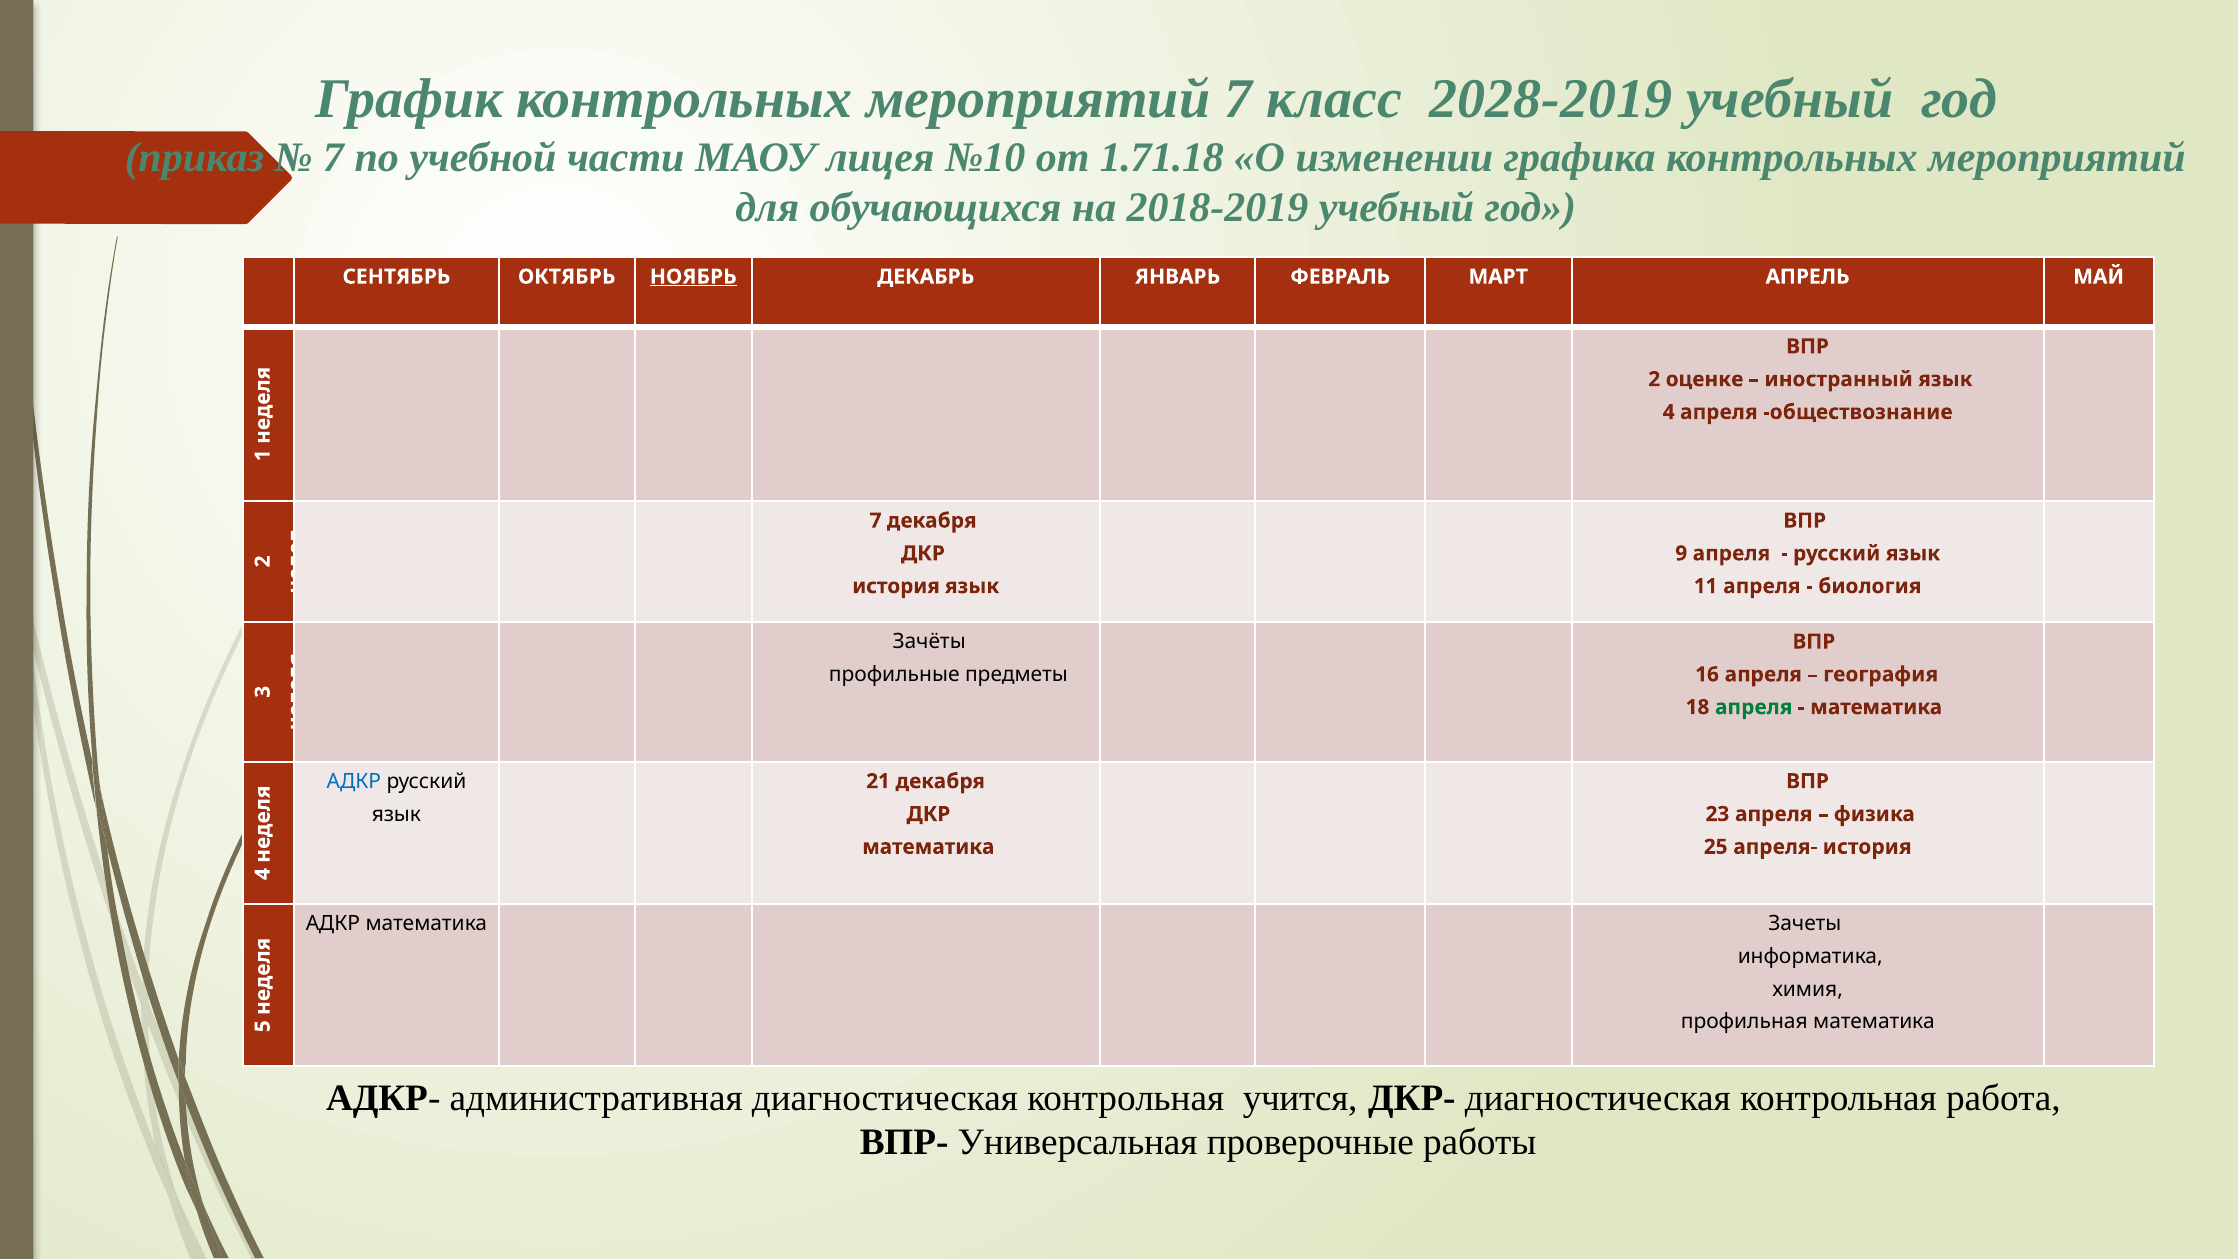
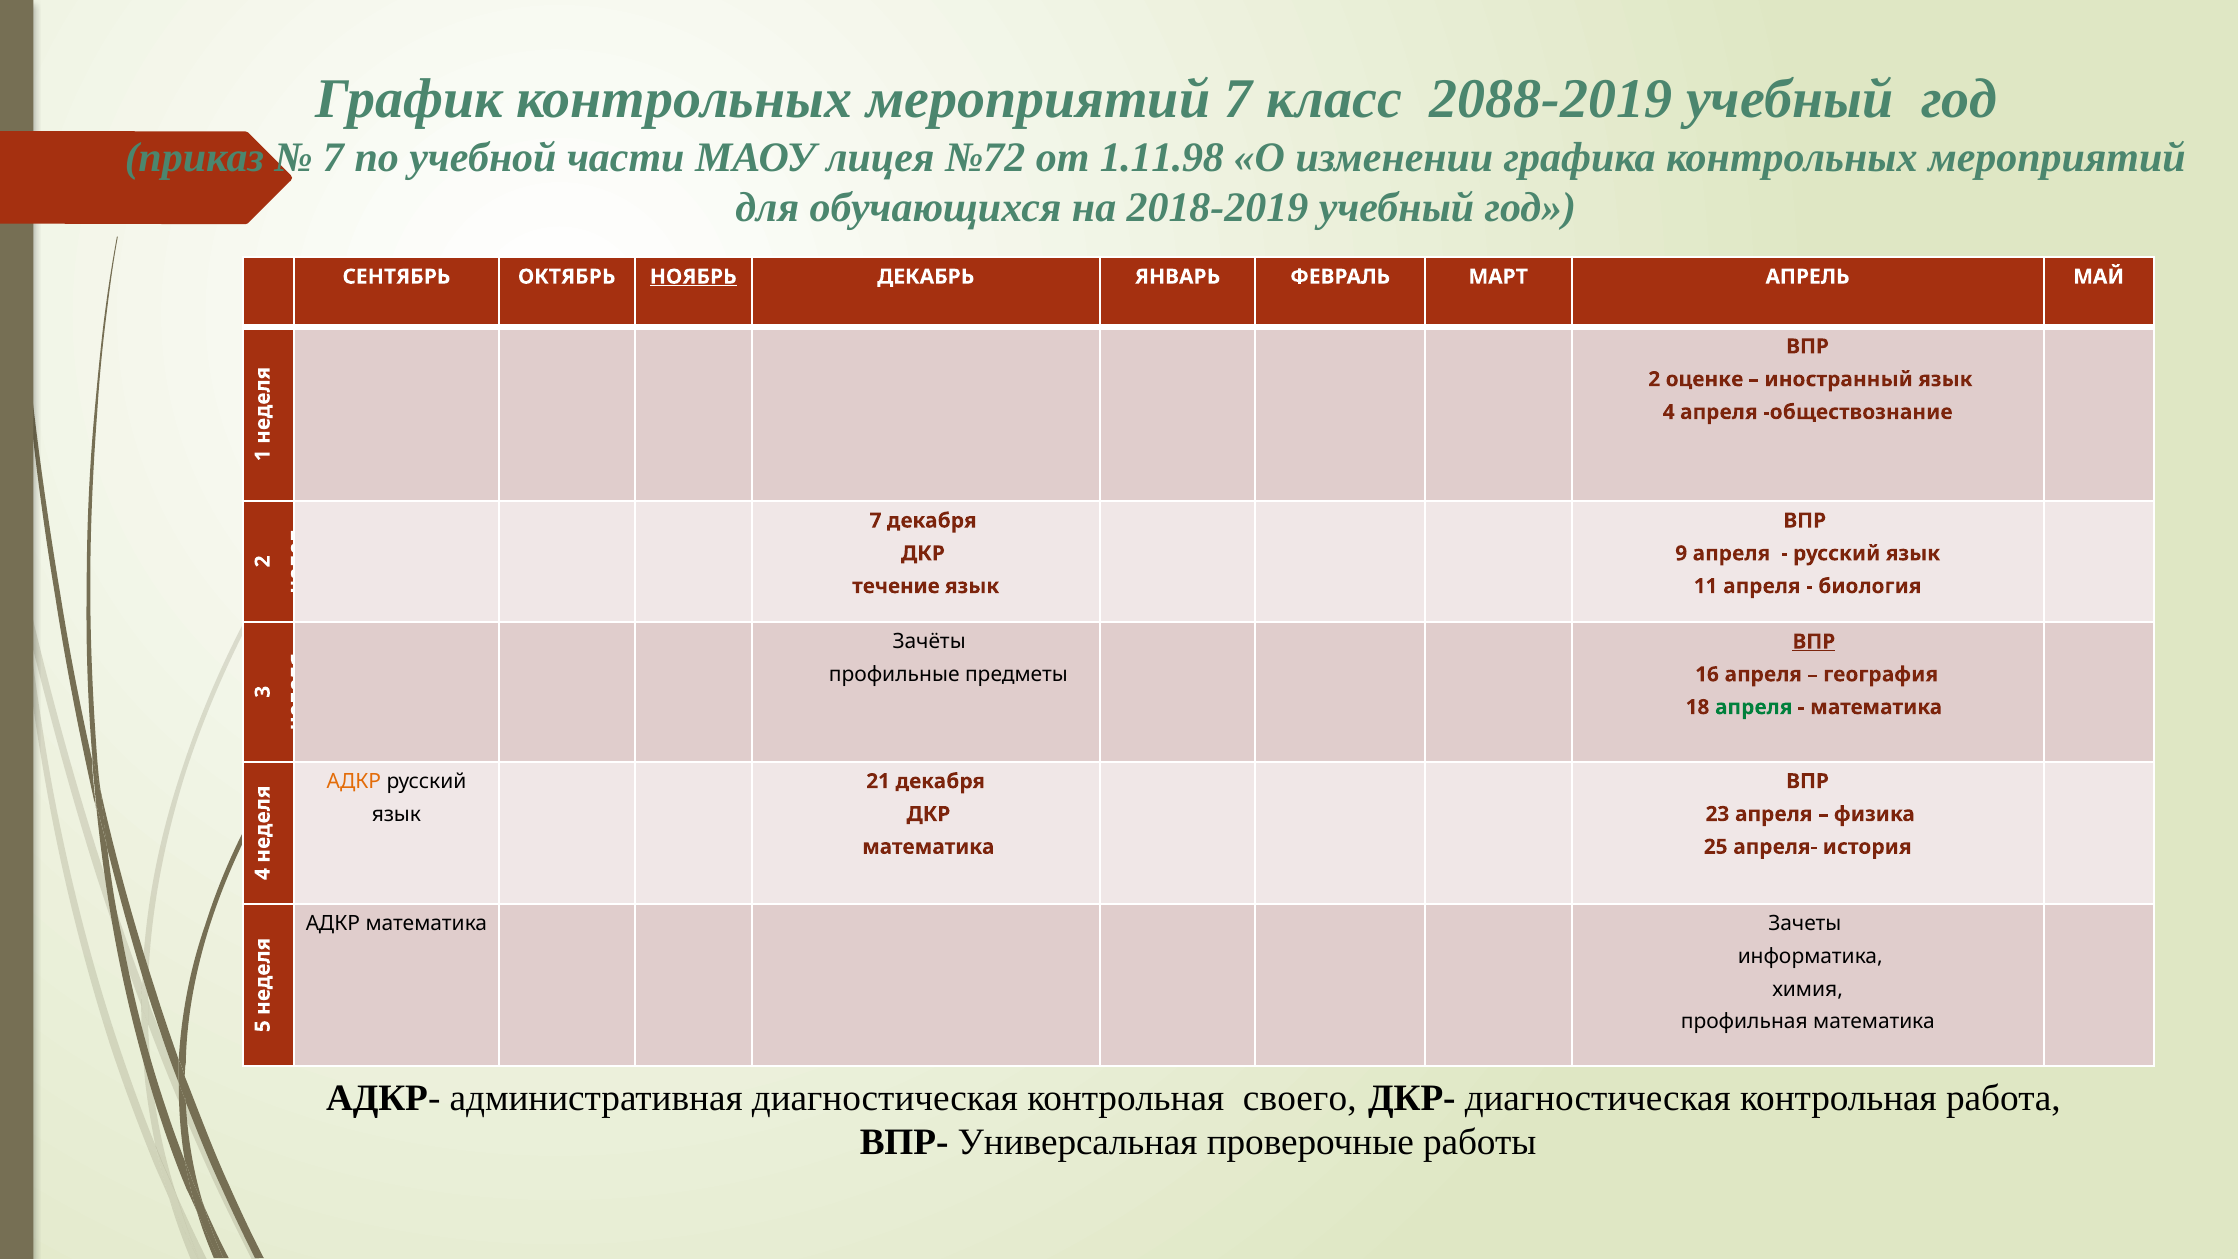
2028-2019: 2028-2019 -> 2088-2019
№10: №10 -> №72
1.71.18: 1.71.18 -> 1.11.98
история at (896, 586): история -> течение
ВПР at (1814, 642) underline: none -> present
АДКР at (354, 781) colour: blue -> orange
учится: учится -> своего
